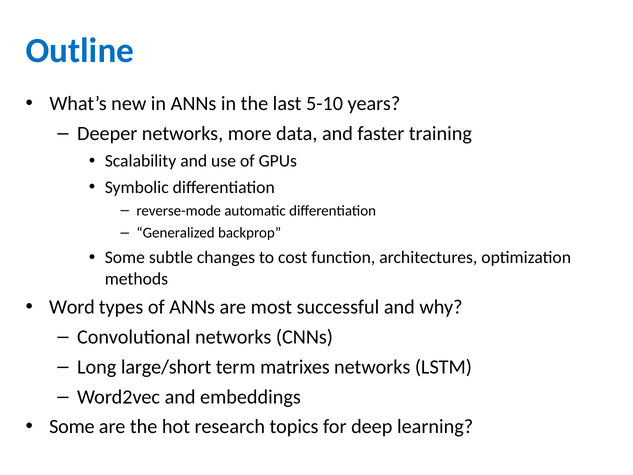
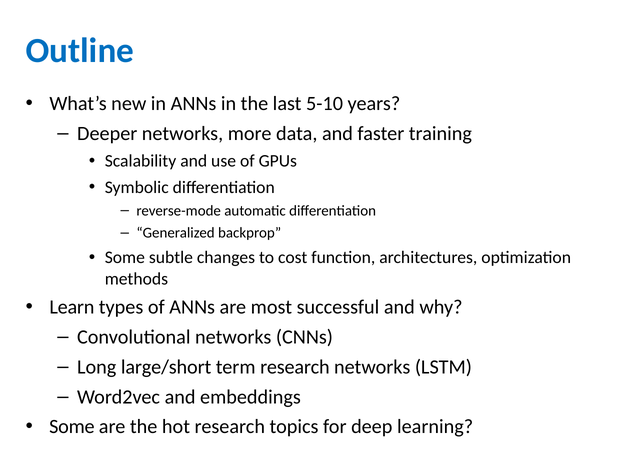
Word: Word -> Learn
term matrixes: matrixes -> research
